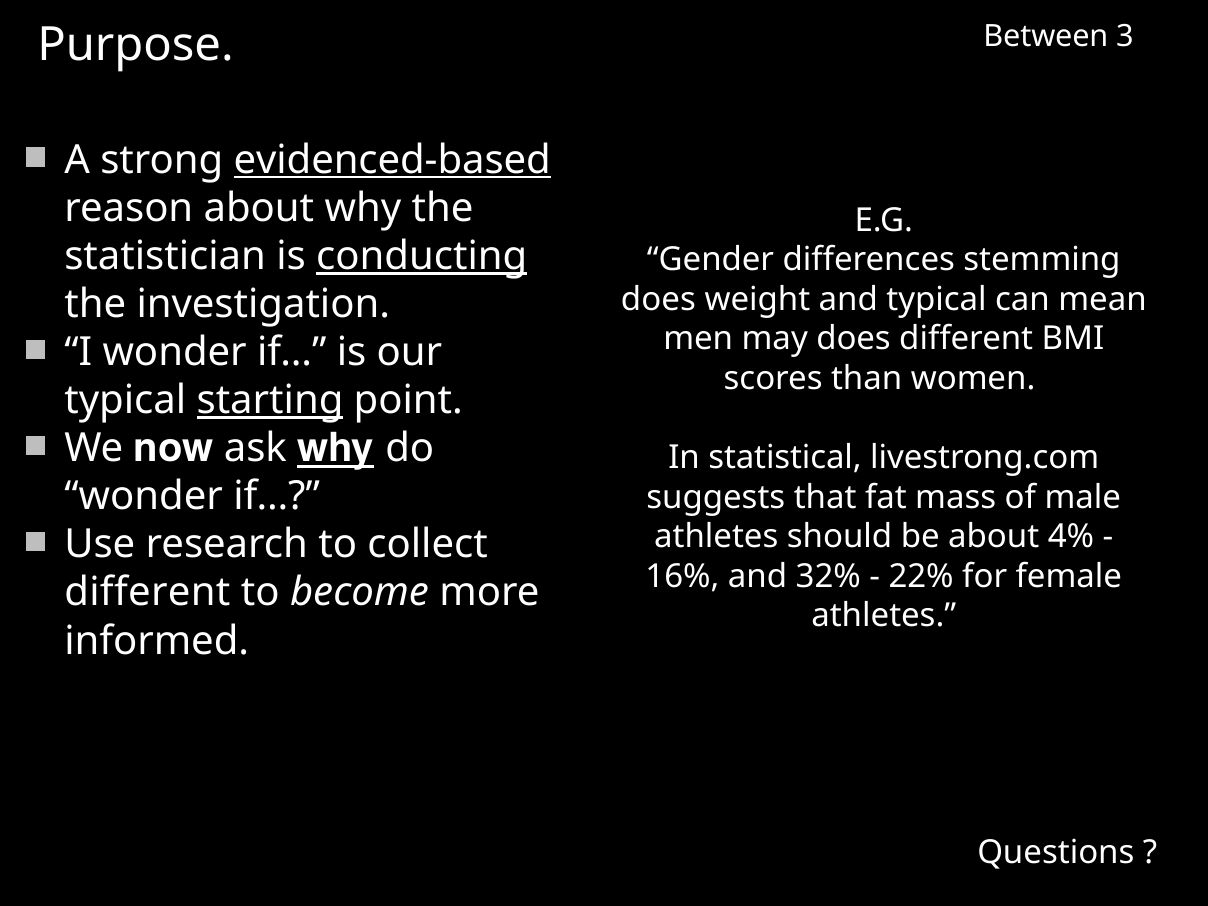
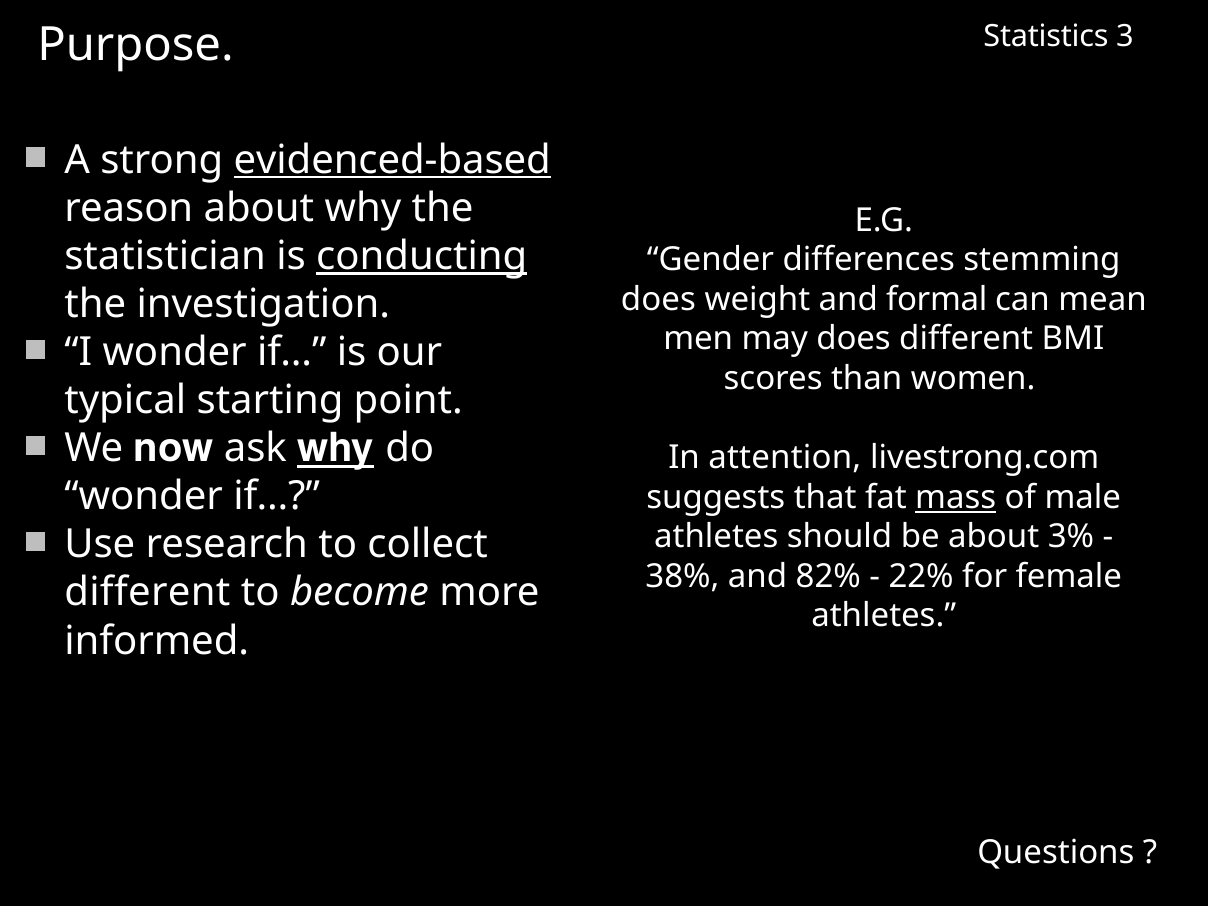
Between: Between -> Statistics
and typical: typical -> formal
starting underline: present -> none
statistical: statistical -> attention
mass underline: none -> present
4%: 4% -> 3%
16%: 16% -> 38%
32%: 32% -> 82%
